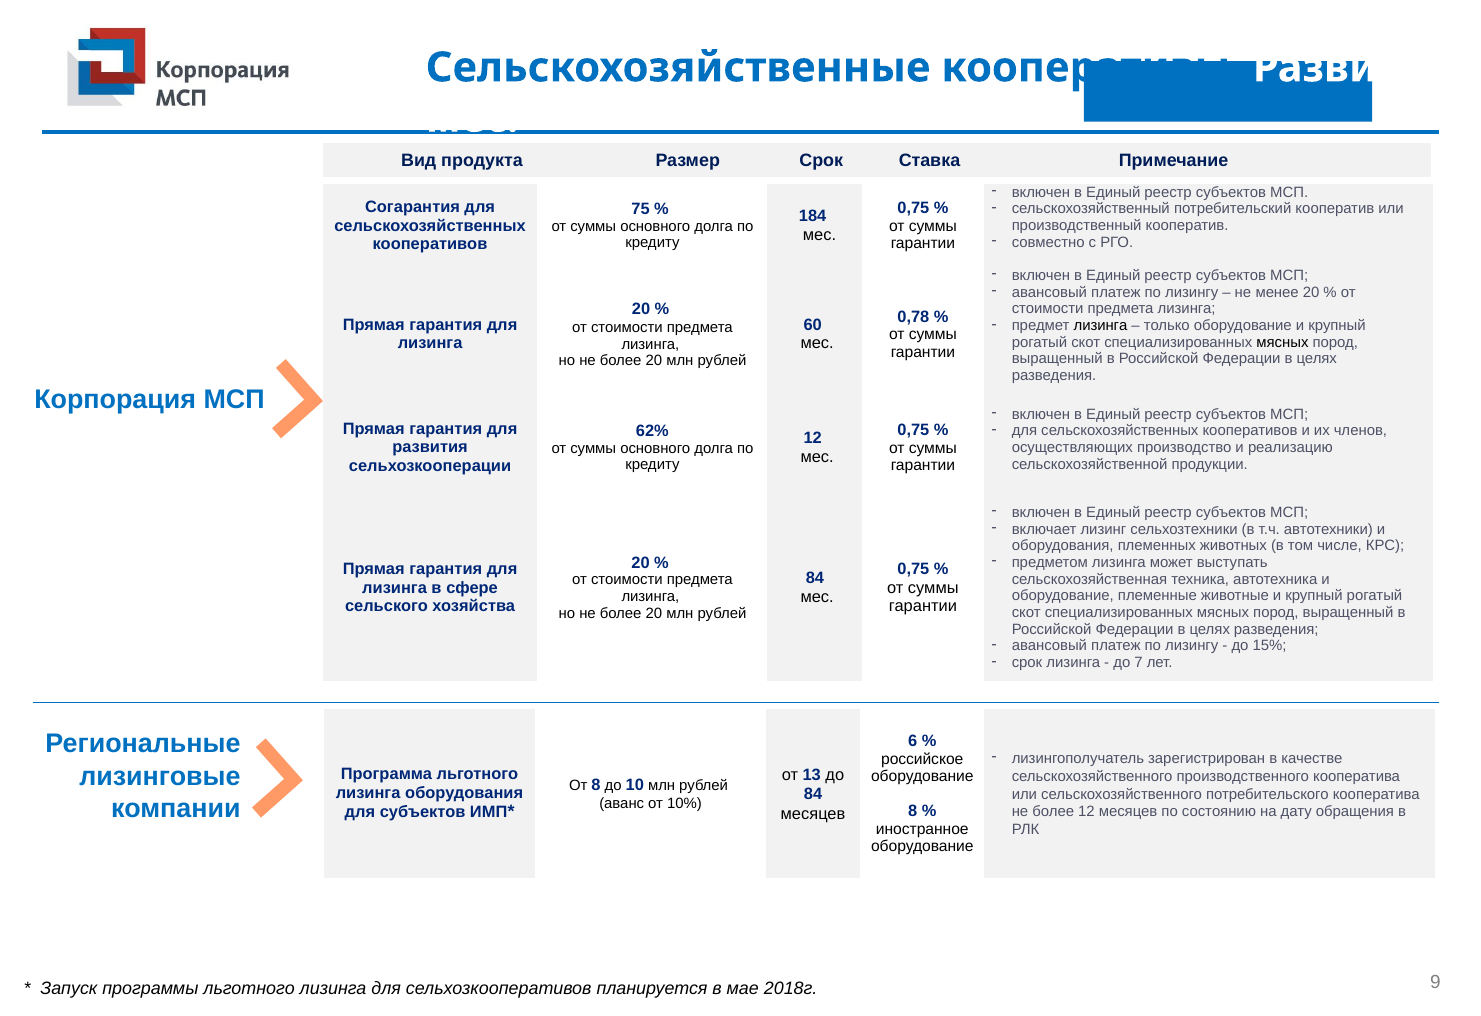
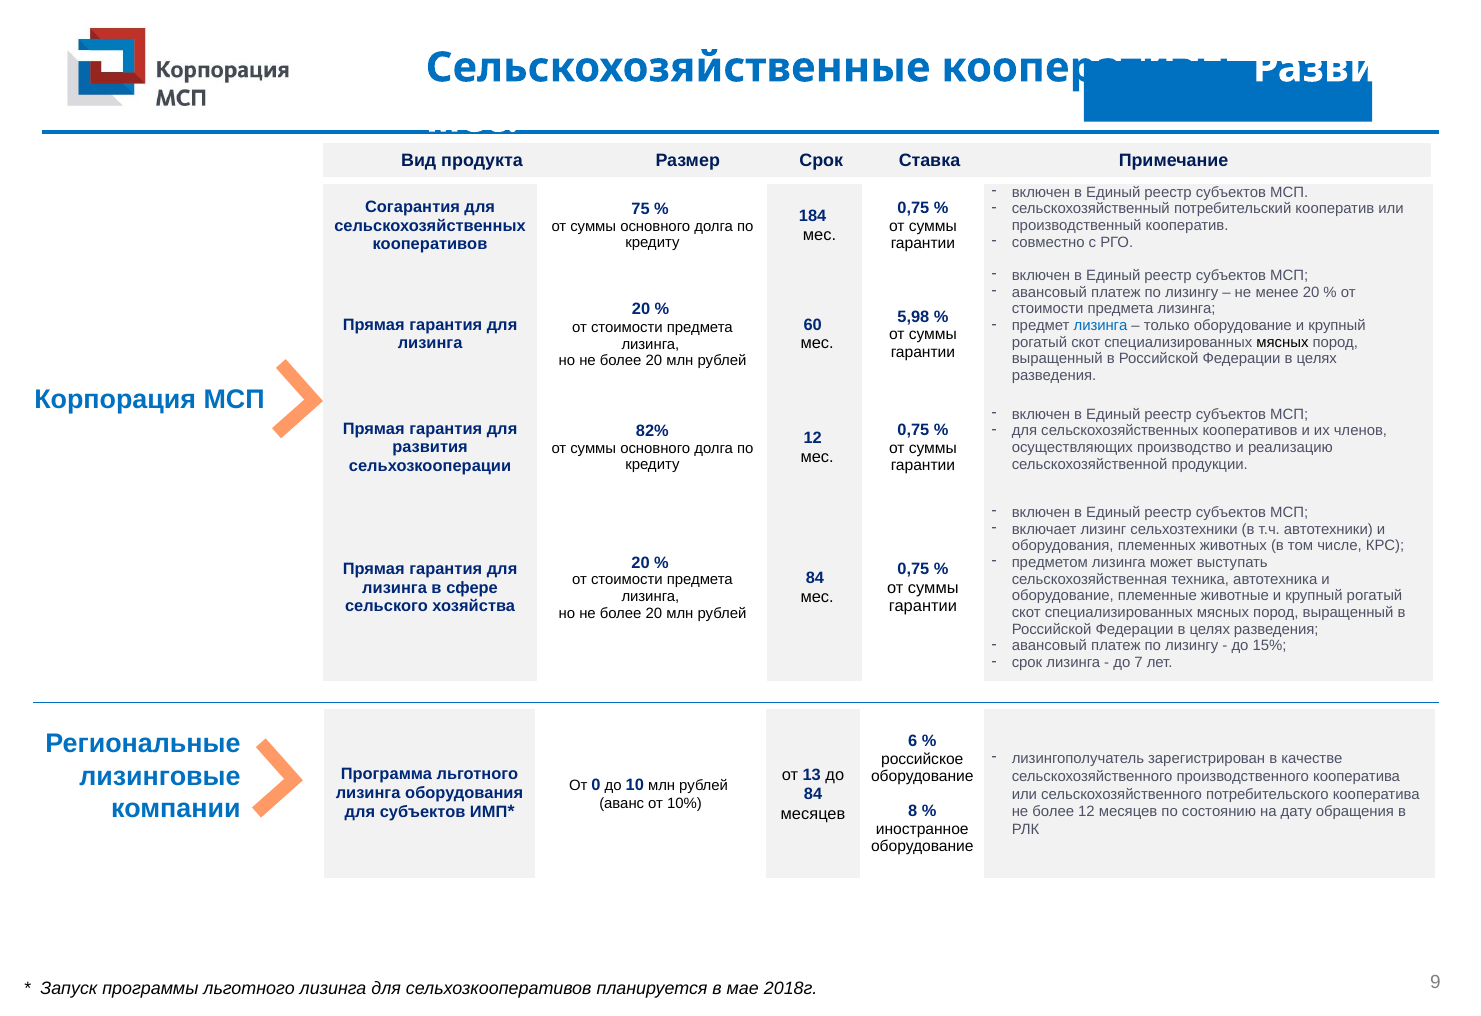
0,78: 0,78 -> 5,98
лизинга at (1101, 326) colour: black -> blue
62%: 62% -> 82%
От 8: 8 -> 0
